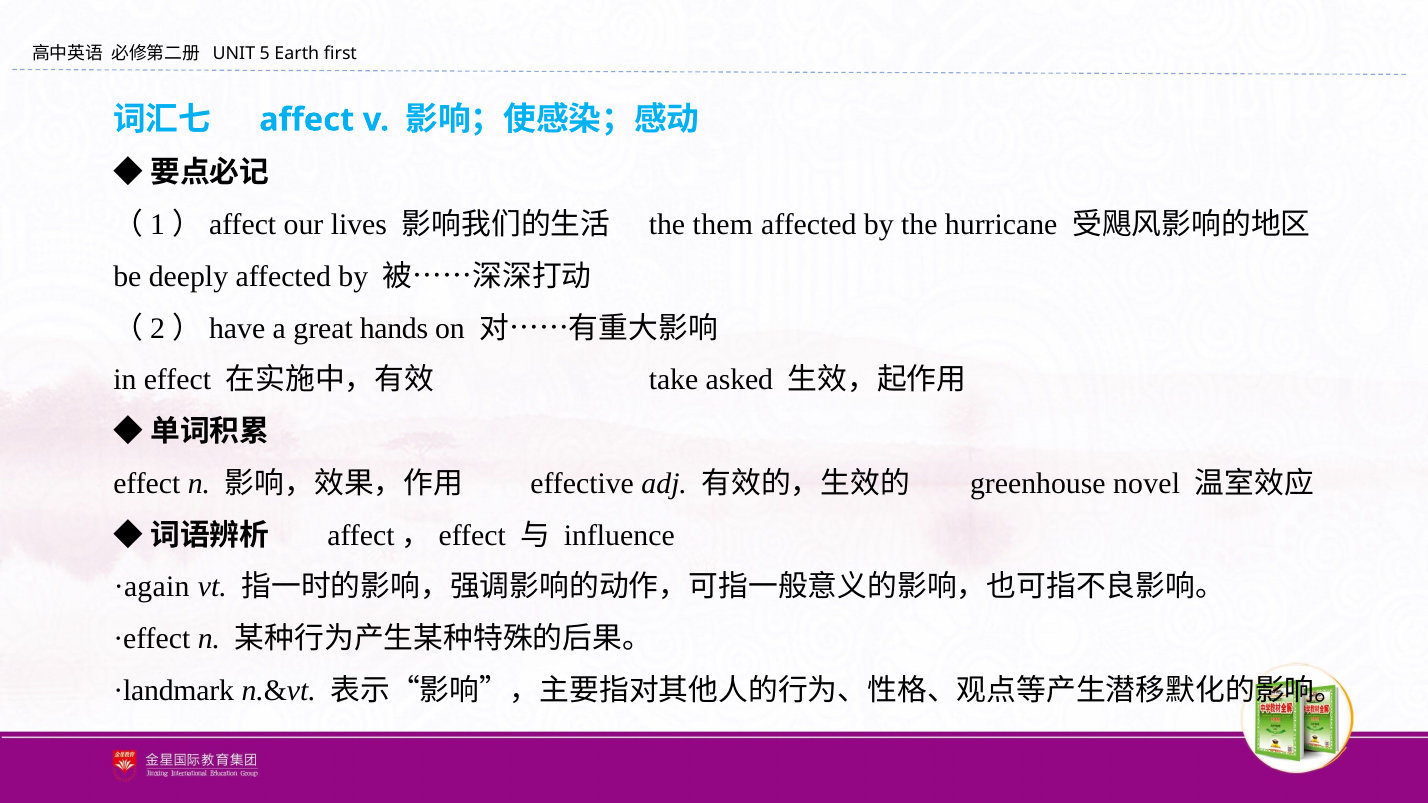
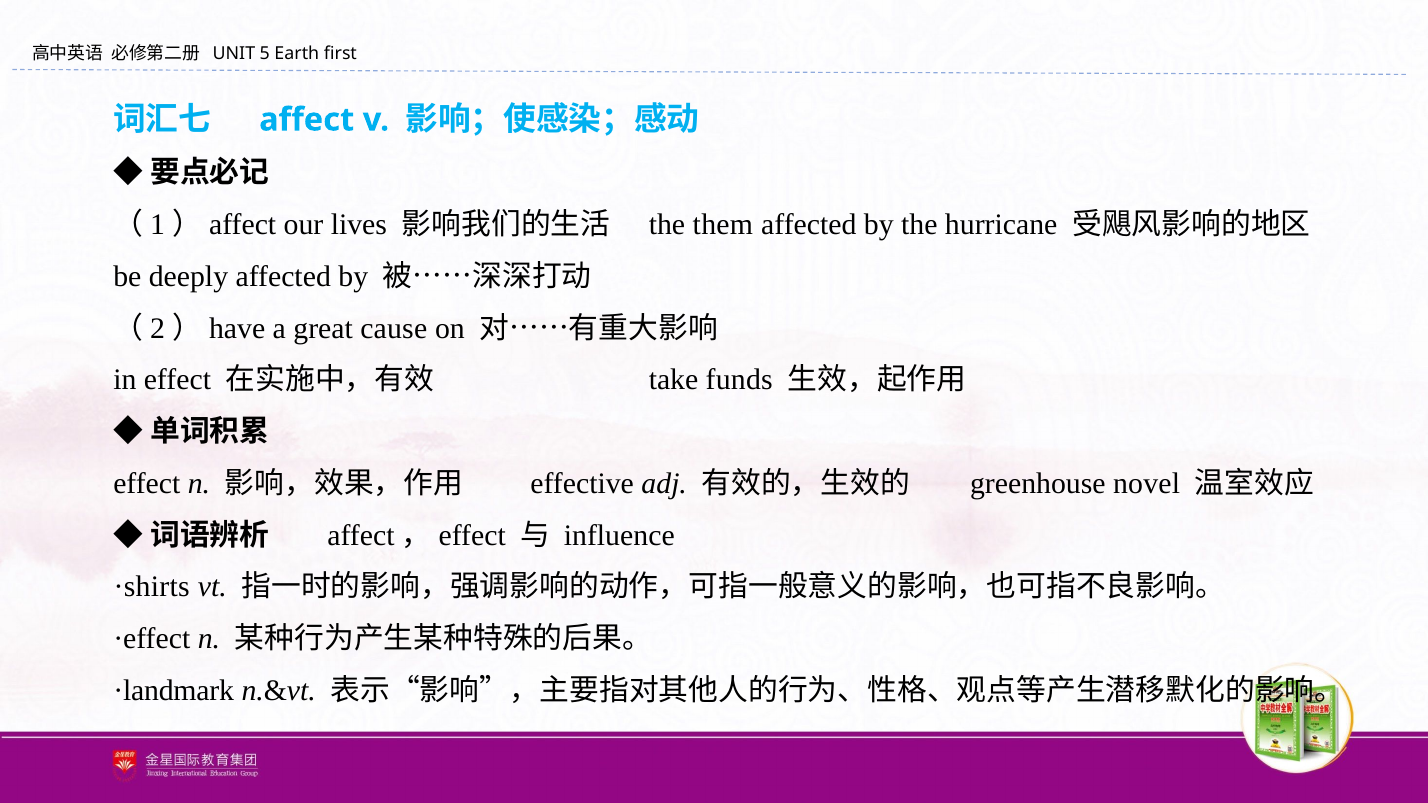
hands: hands -> cause
asked: asked -> funds
·again: ·again -> ·shirts
